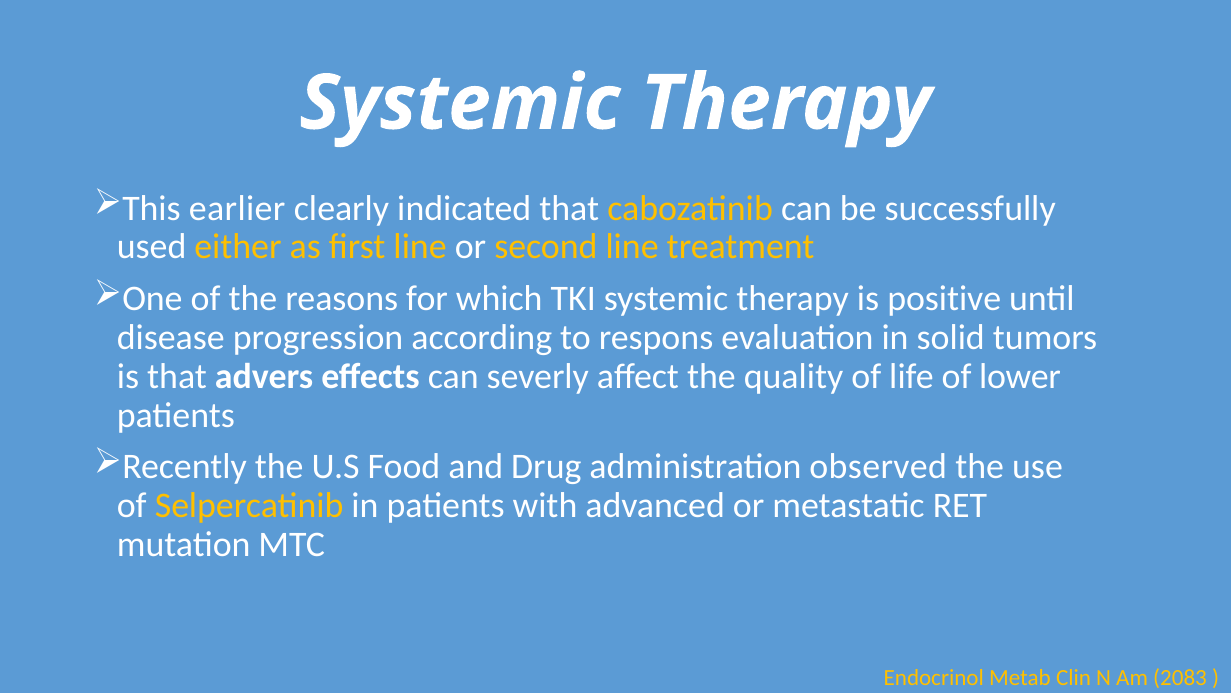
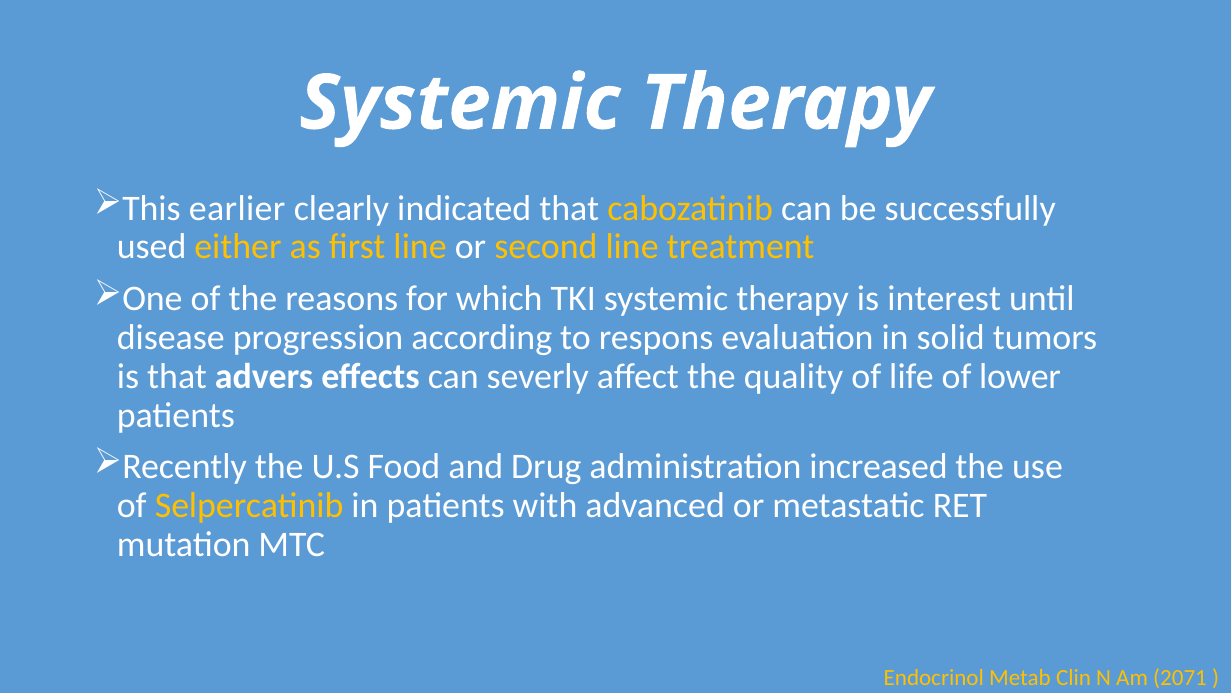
positive: positive -> interest
observed: observed -> increased
2083: 2083 -> 2071
